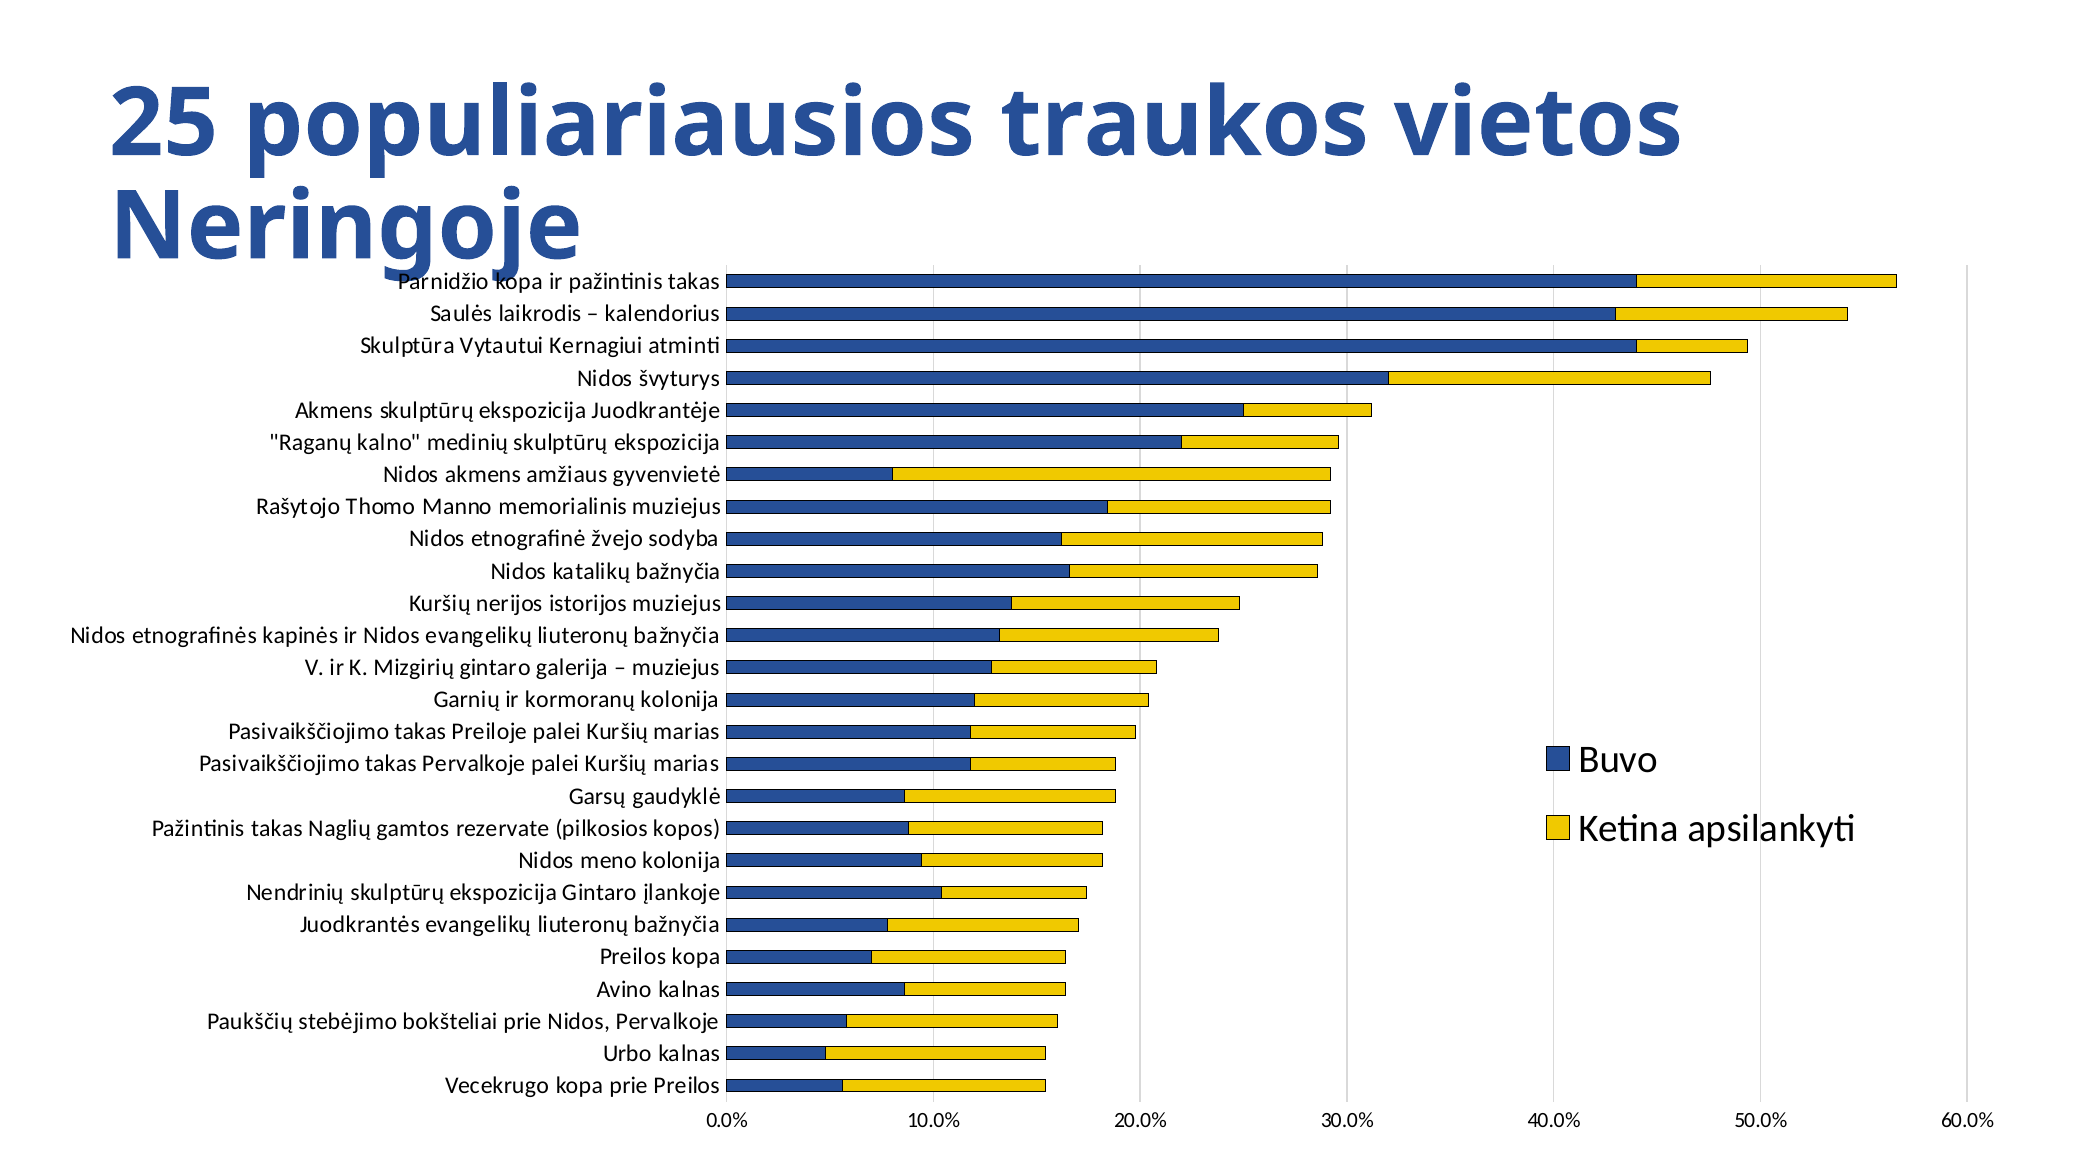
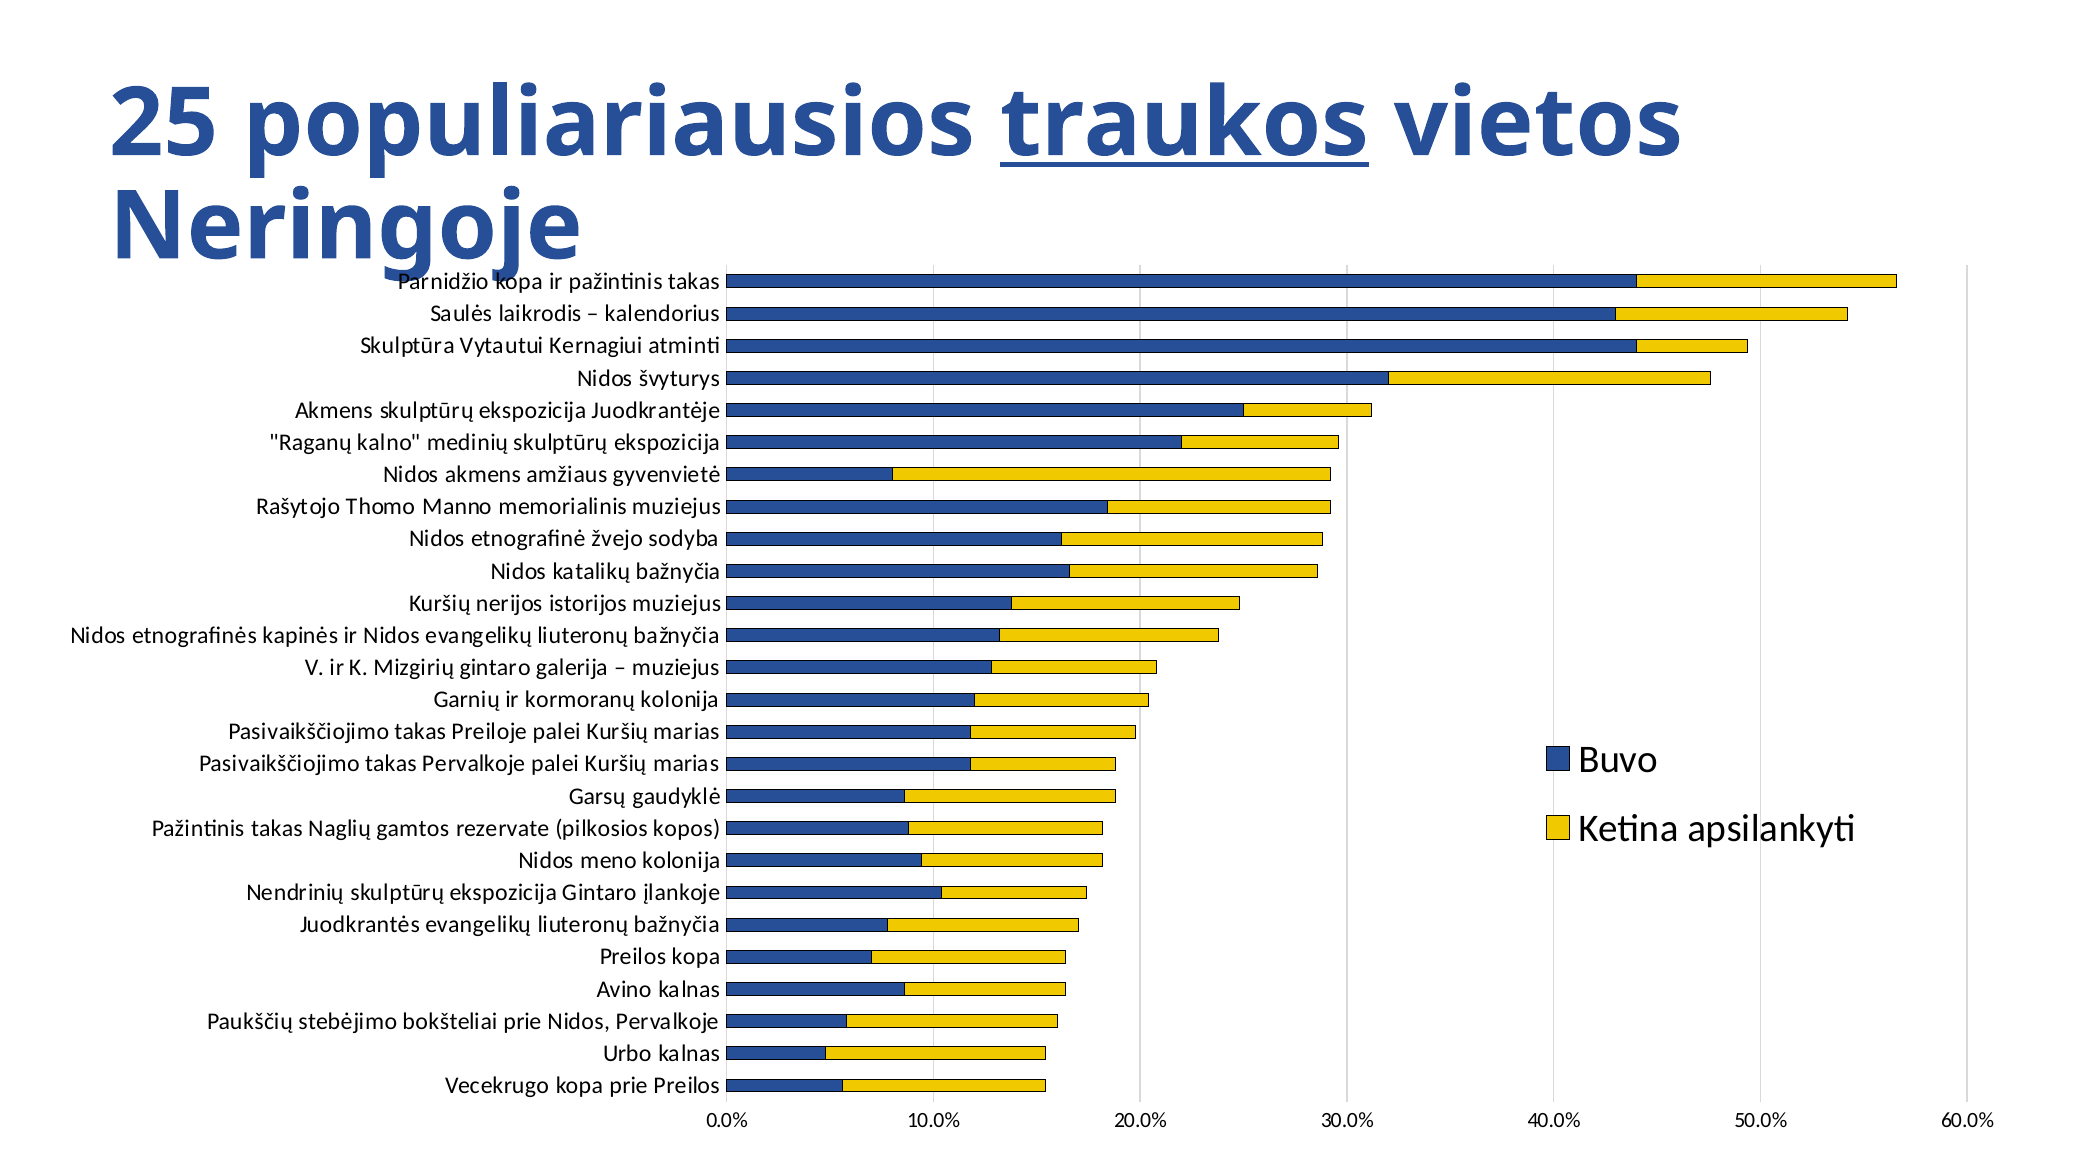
traukos underline: none -> present
